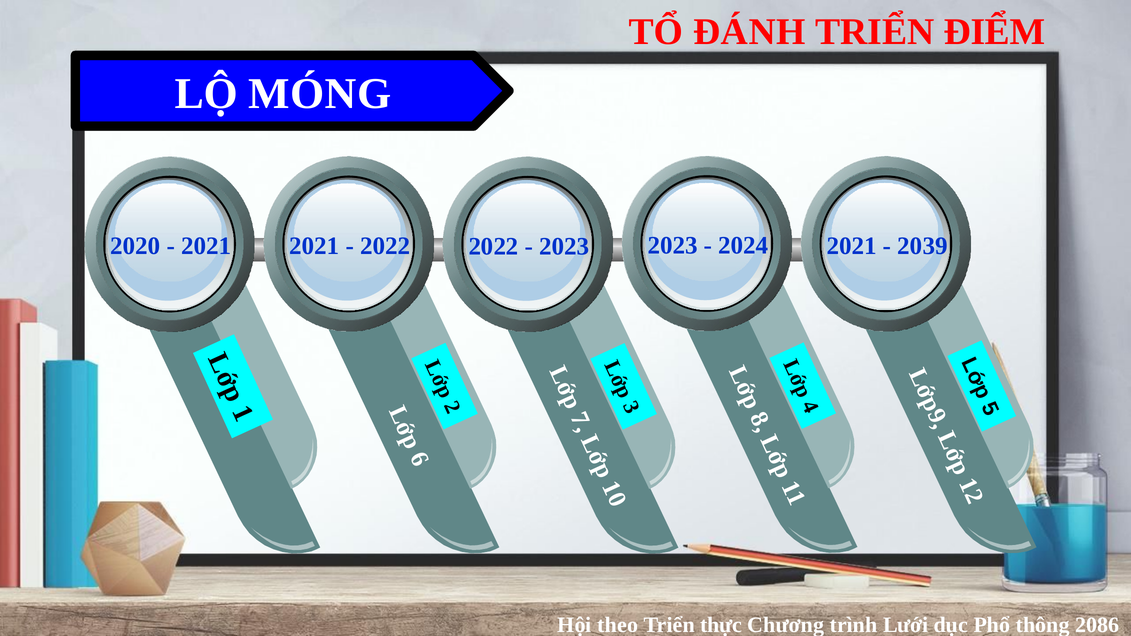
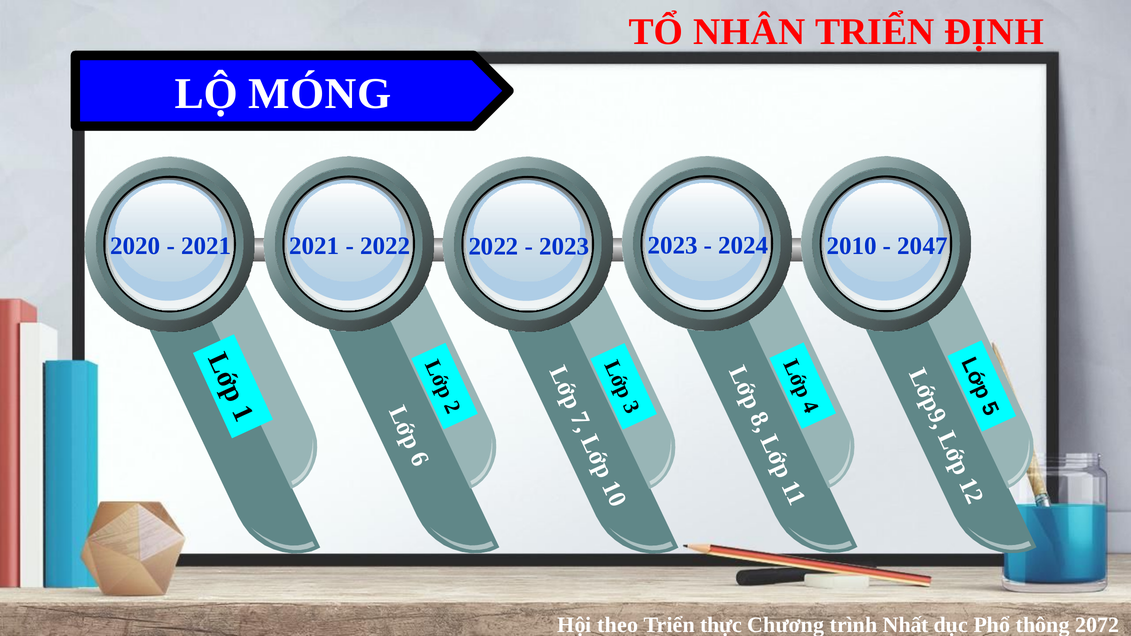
ĐÁNH: ĐÁNH -> NHÂN
ĐIỂM: ĐIỂM -> ĐỊNH
2021 at (852, 246): 2021 -> 2010
2039: 2039 -> 2047
Lưới: Lưới -> Nhất
2086: 2086 -> 2072
